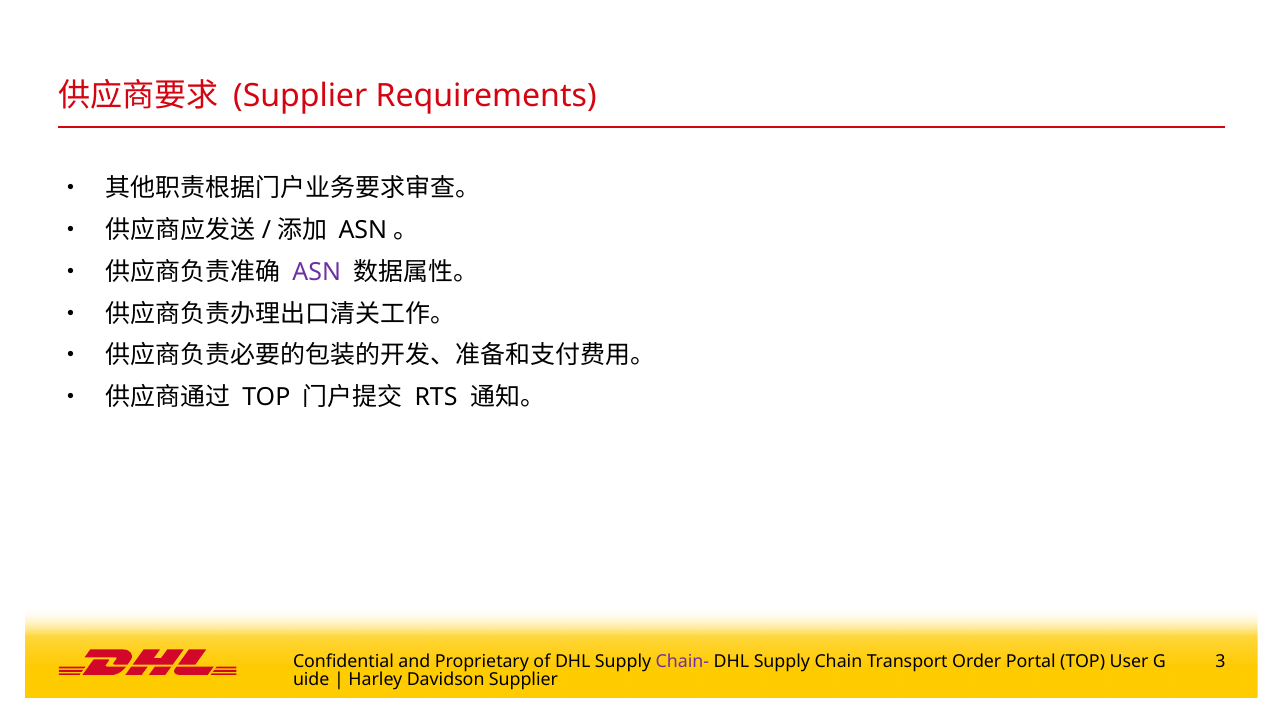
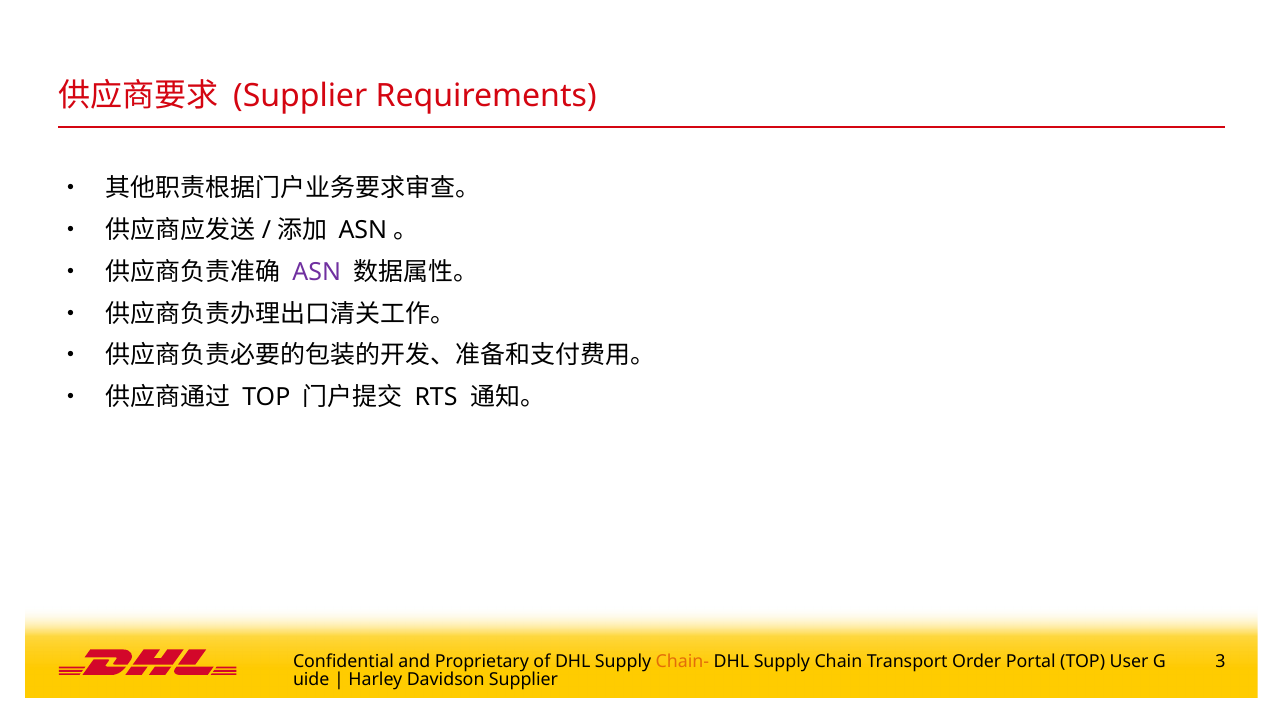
Chain- colour: purple -> orange
